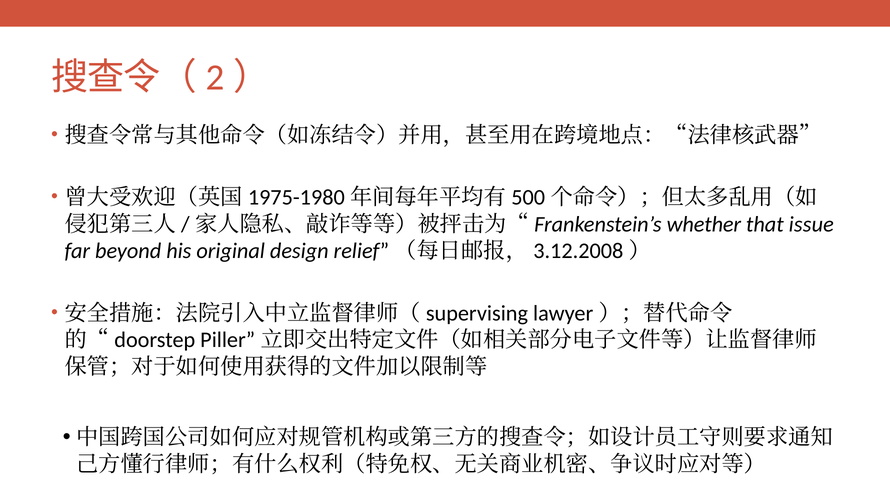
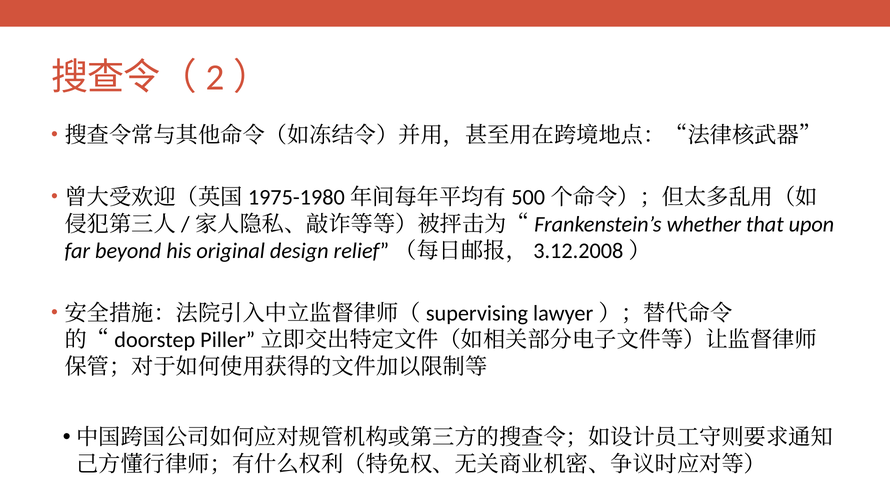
issue: issue -> upon
